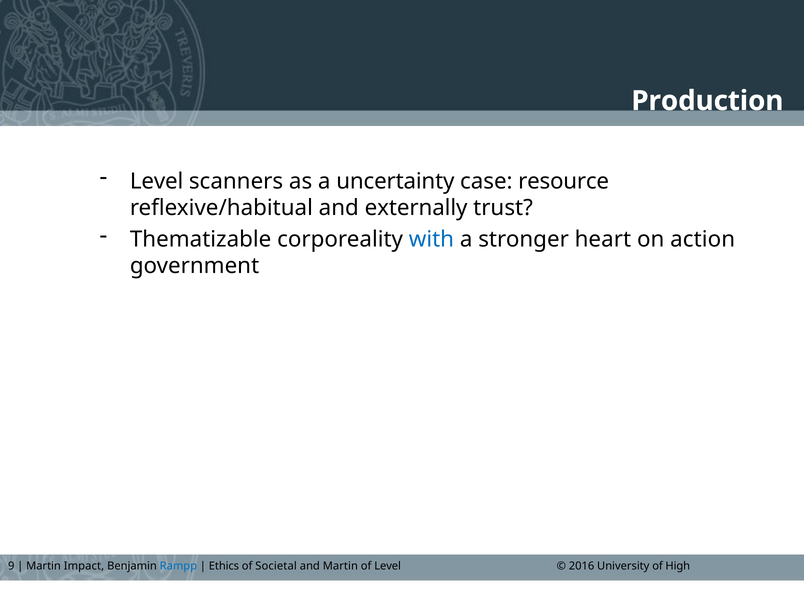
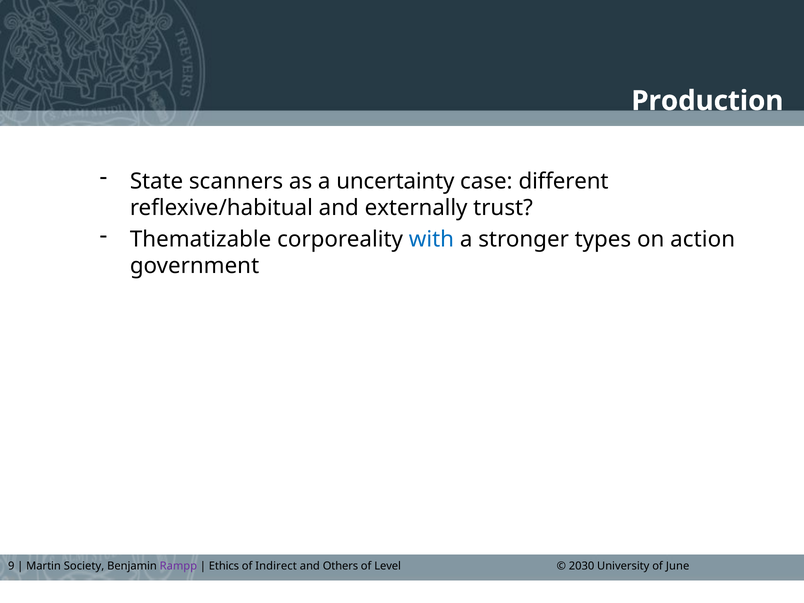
Level at (157, 181): Level -> State
resource: resource -> different
heart: heart -> types
Impact: Impact -> Society
Rampp colour: blue -> purple
Societal: Societal -> Indirect
and Martin: Martin -> Others
2016: 2016 -> 2030
High: High -> June
